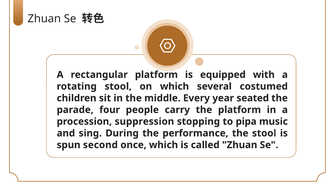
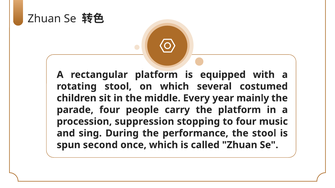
seated: seated -> mainly
to pipa: pipa -> four
